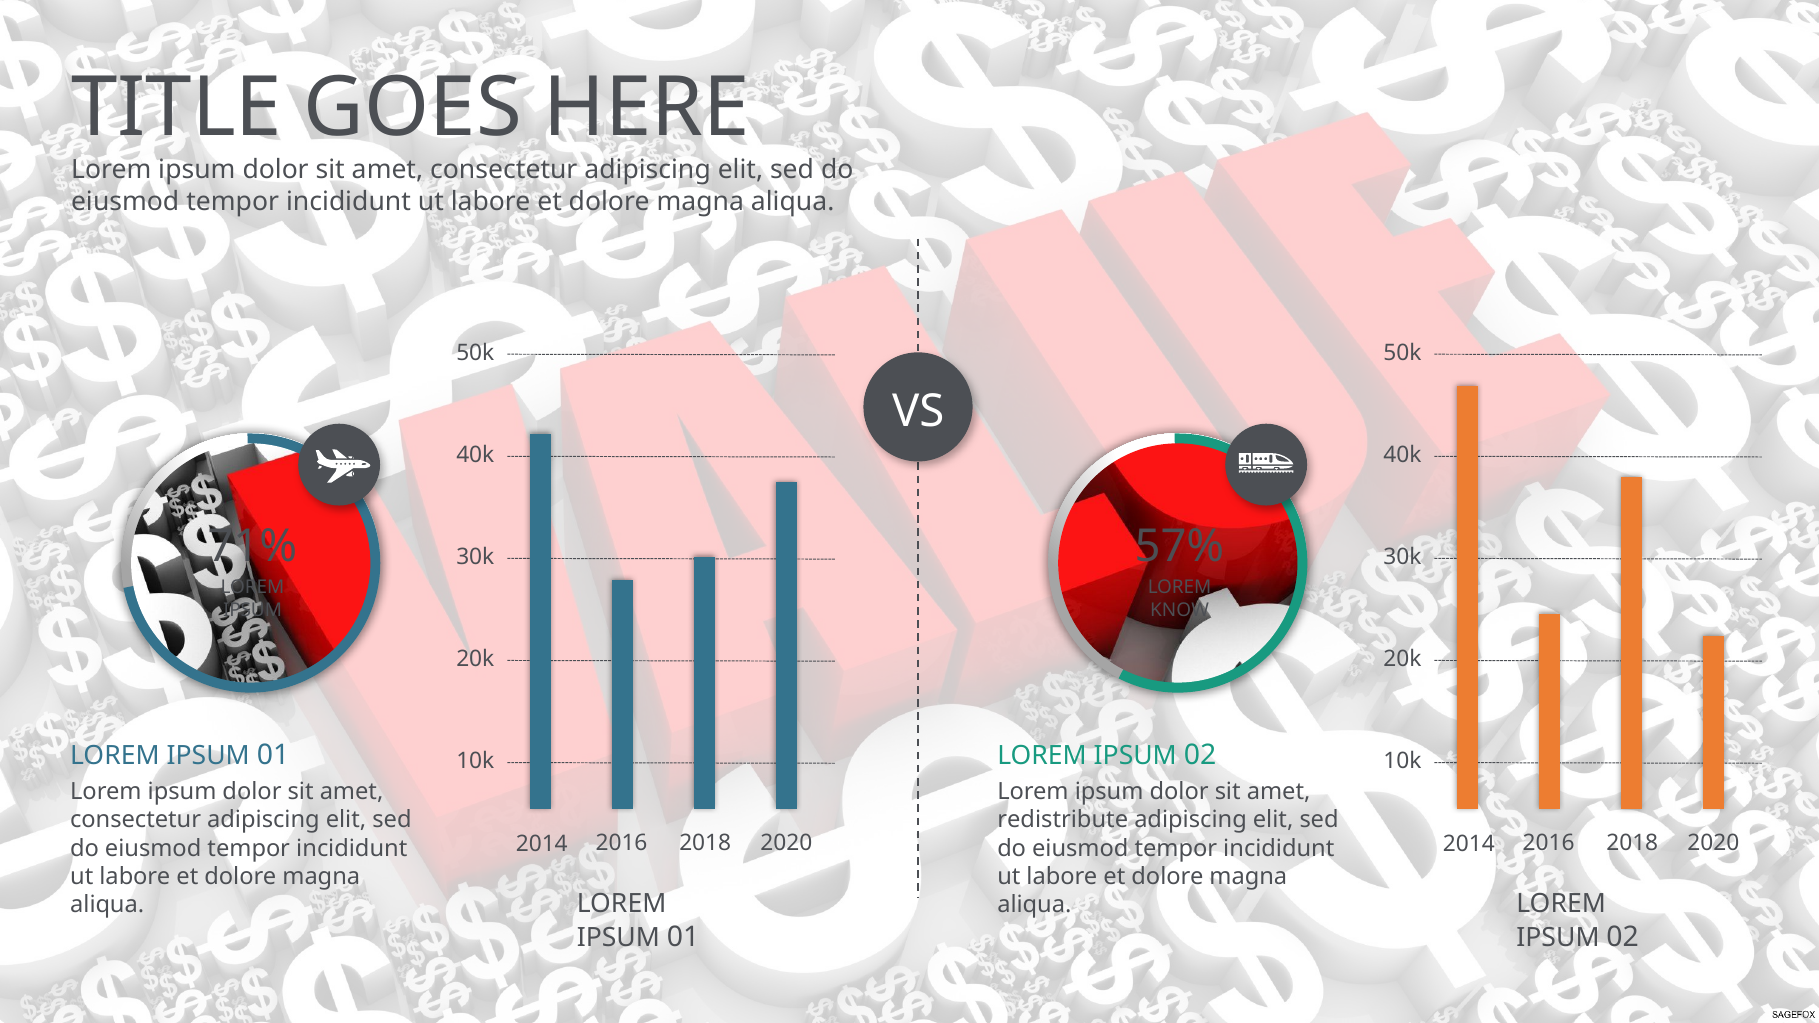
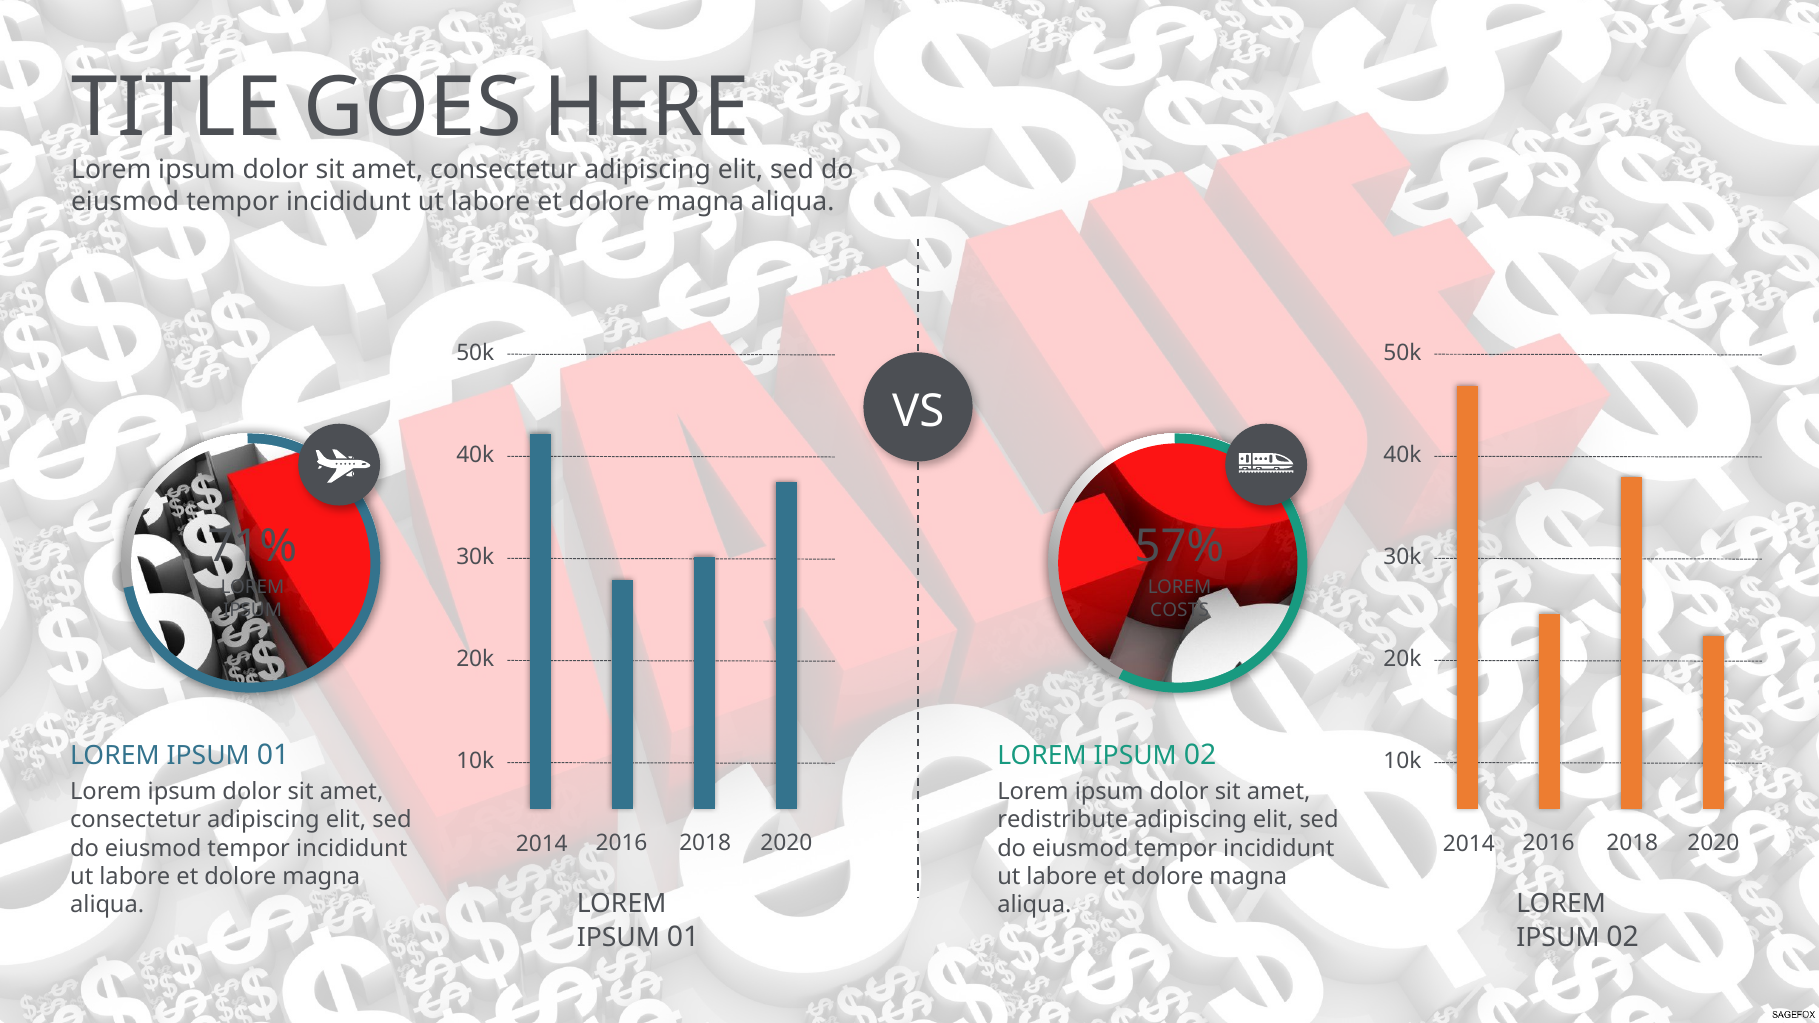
KNOW: KNOW -> COSTS
